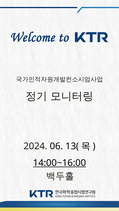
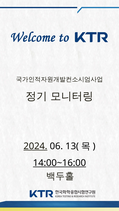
2024 underline: none -> present
